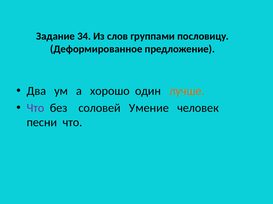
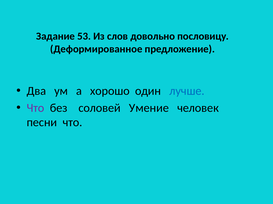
34: 34 -> 53
группами: группами -> довольно
лучше colour: orange -> blue
